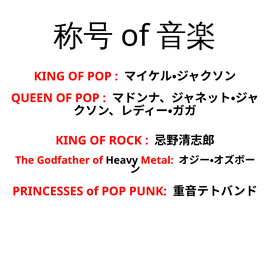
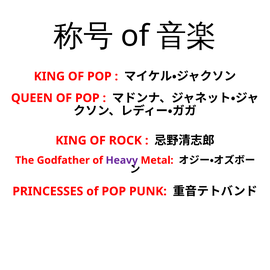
Heavy colour: black -> purple
